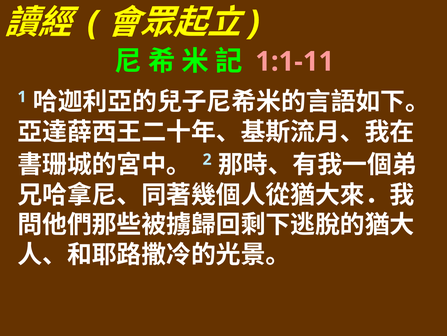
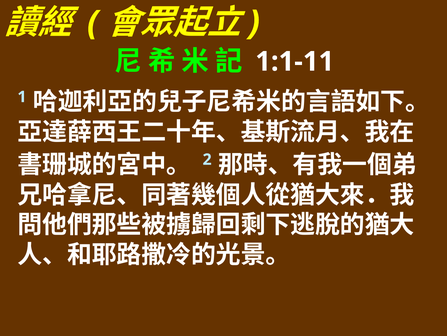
1:1-11 colour: pink -> white
